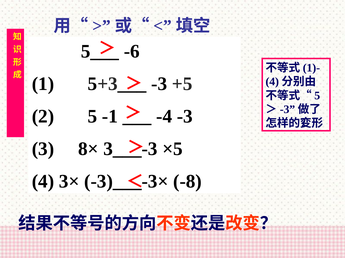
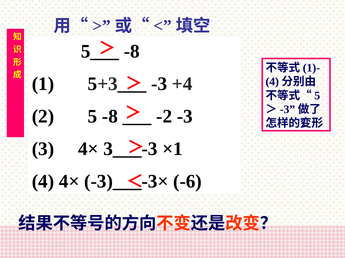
-6 at (132, 52): -6 -> -8
+5: +5 -> +4
5 -1: -1 -> -8
-4: -4 -> -2
3 8×: 8× -> 4×
×5: ×5 -> ×1
4 3×: 3× -> 4×
-8: -8 -> -6
